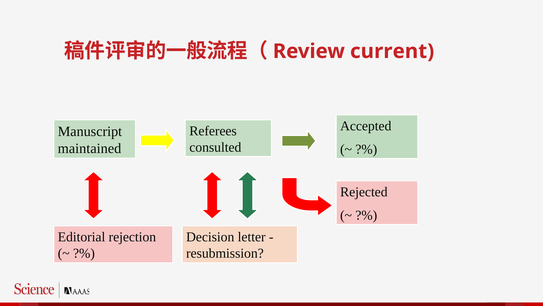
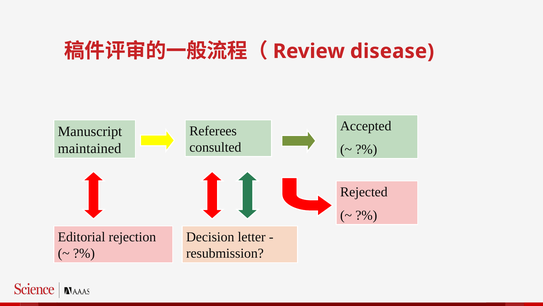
current: current -> disease
